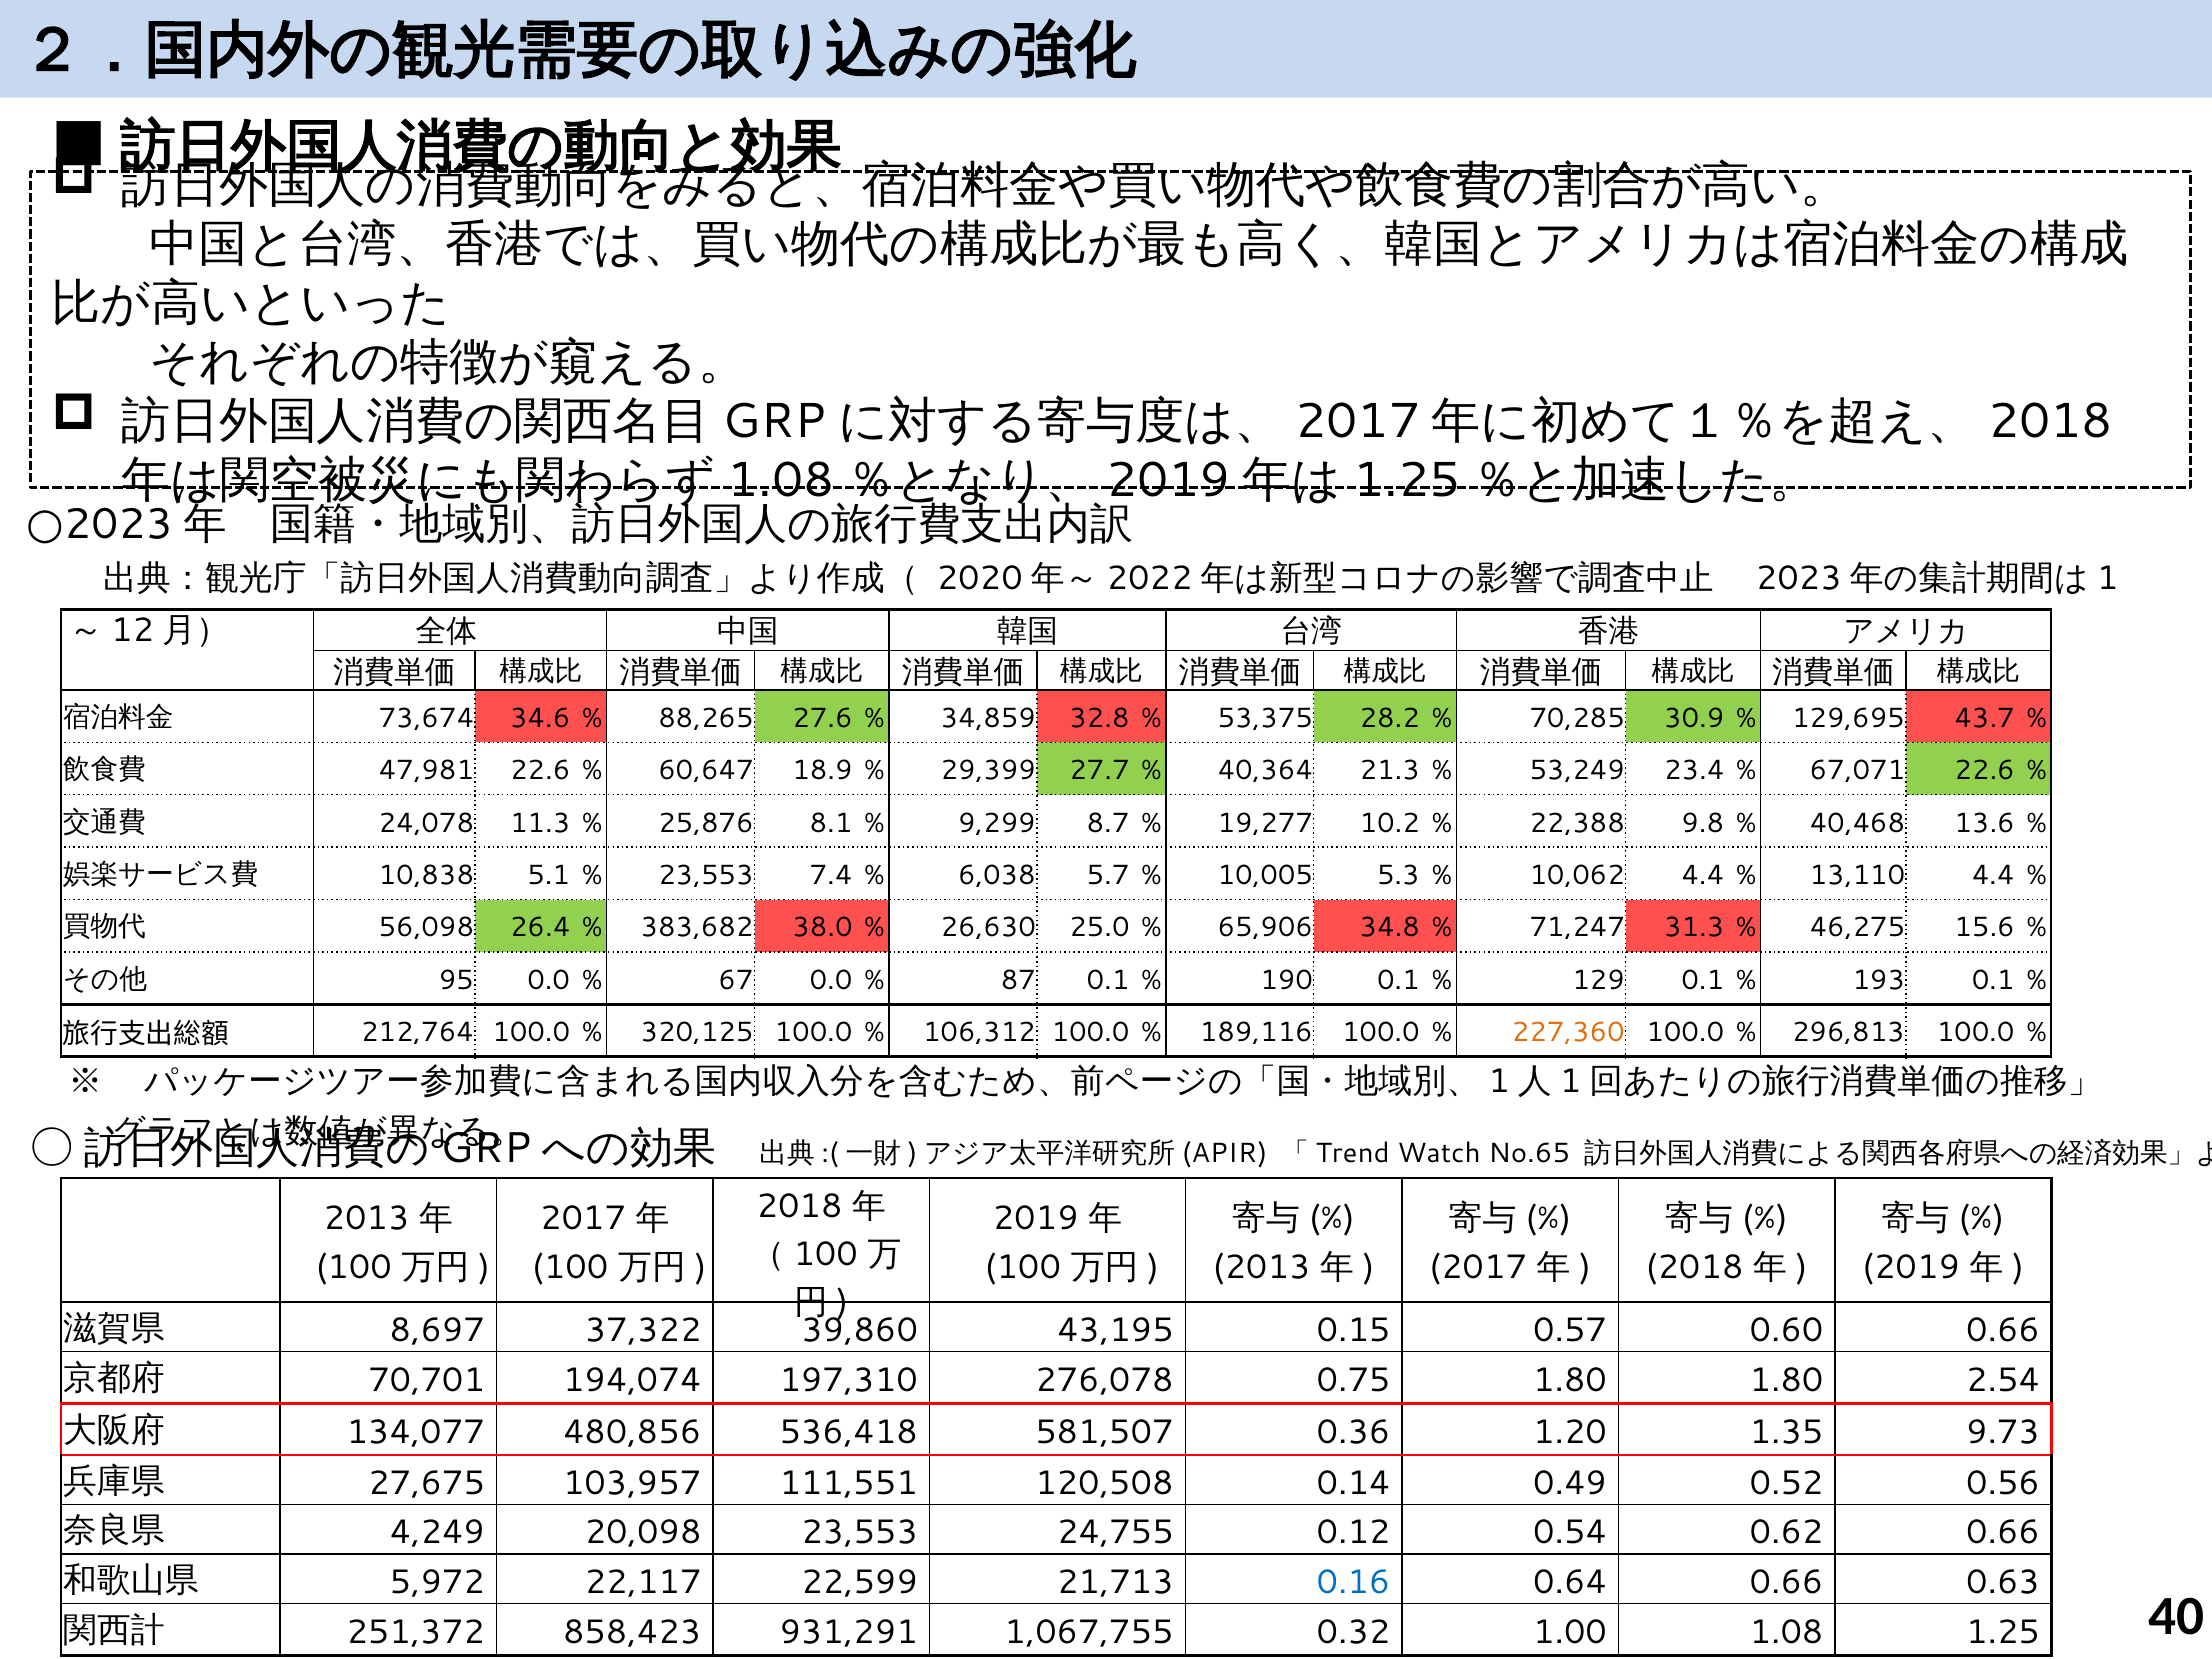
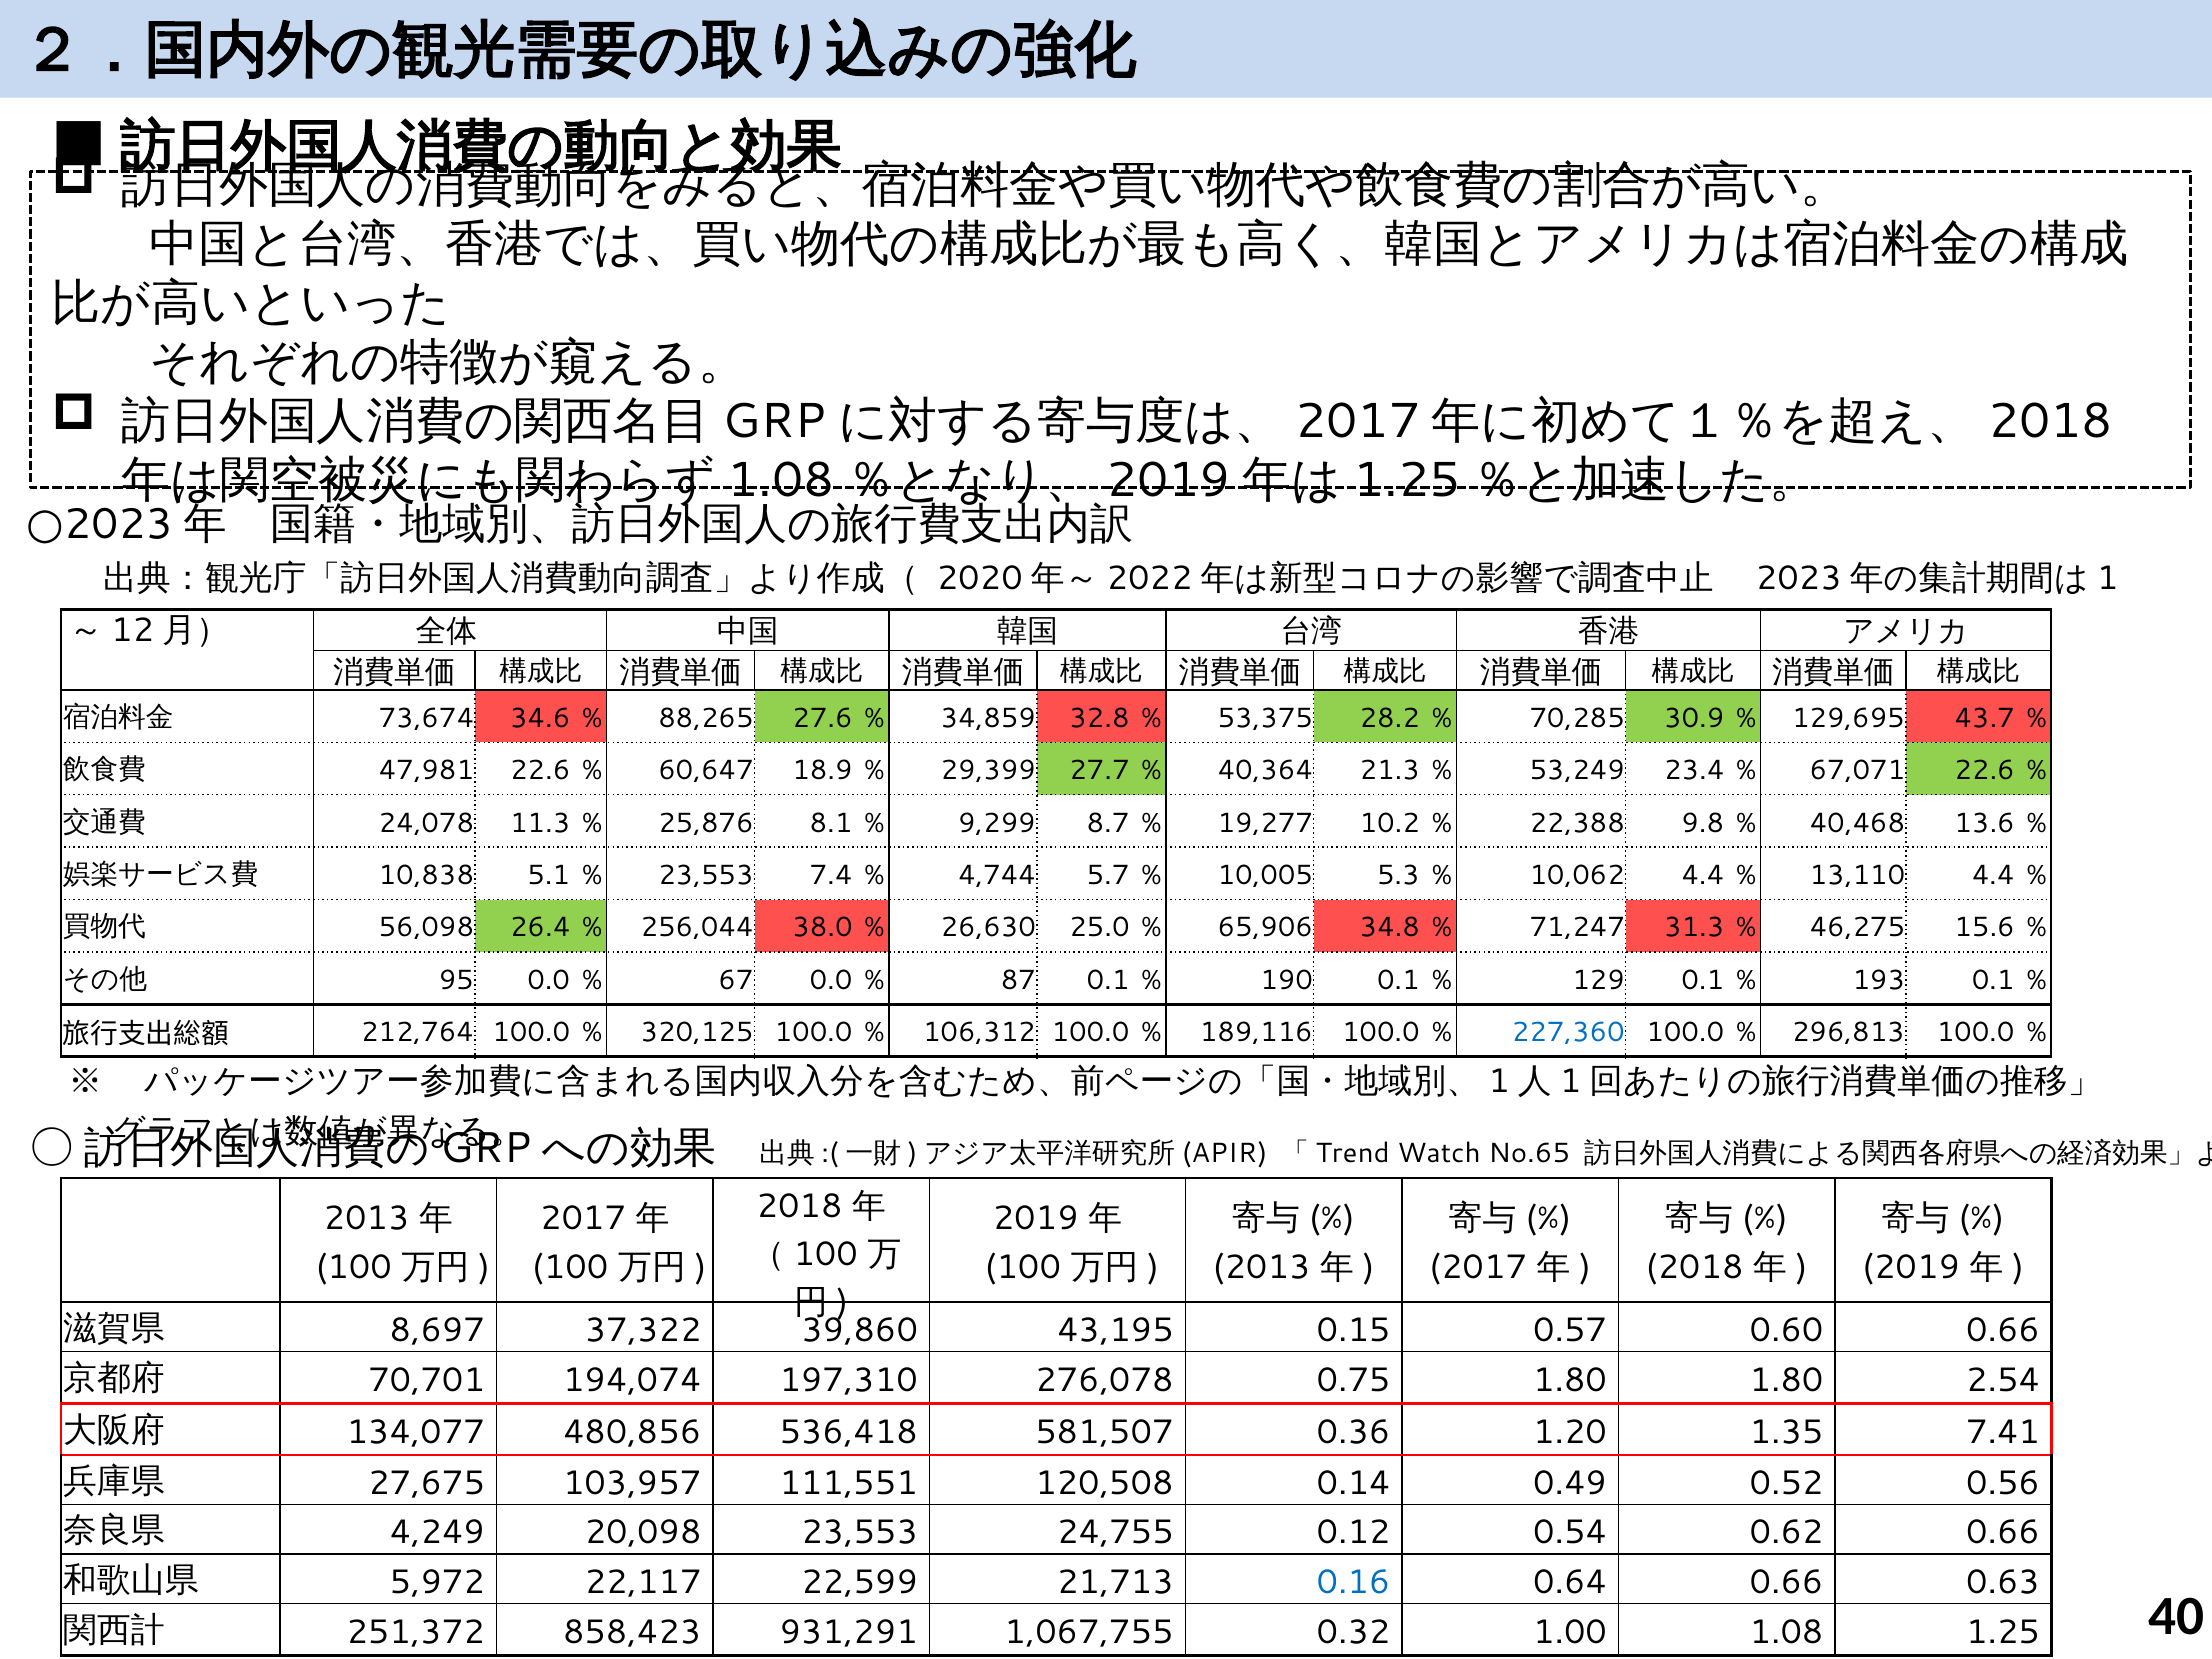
6,038: 6,038 -> 4,744
383,682: 383,682 -> 256,044
227,360 colour: orange -> blue
9.73: 9.73 -> 7.41
